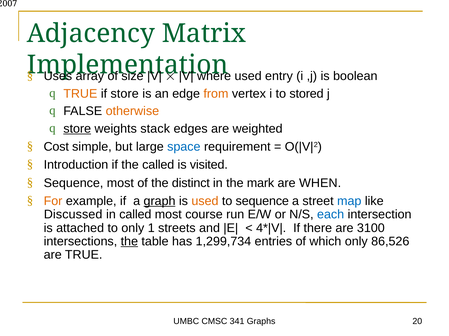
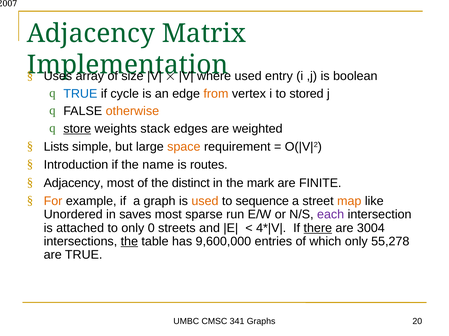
TRUE at (80, 94) colour: orange -> blue
if store: store -> cycle
Cost: Cost -> Lists
space colour: blue -> orange
the called: called -> name
visited: visited -> routes
Sequence at (74, 183): Sequence -> Adjacency
WHEN: WHEN -> FINITE
graph underline: present -> none
map colour: blue -> orange
Discussed: Discussed -> Unordered
in called: called -> saves
course: course -> sparse
each colour: blue -> purple
1: 1 -> 0
there underline: none -> present
3100: 3100 -> 3004
1,299,734: 1,299,734 -> 9,600,000
86,526: 86,526 -> 55,278
